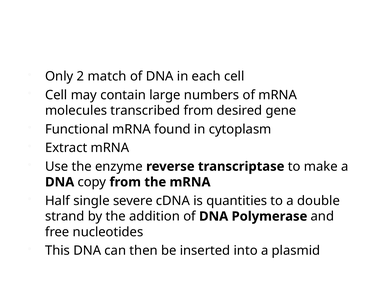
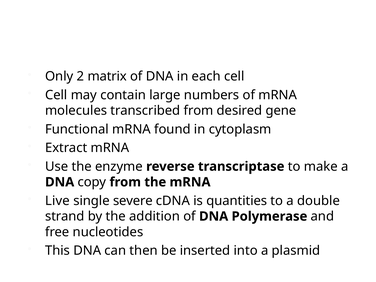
match: match -> matrix
Half: Half -> Live
